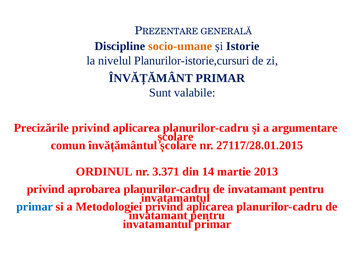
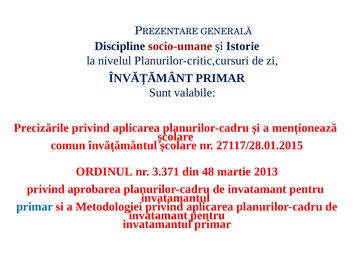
socio-umane colour: orange -> red
Planurilor-istorie,cursuri: Planurilor-istorie,cursuri -> Planurilor-critic,cursuri
argumentare: argumentare -> menționează
14: 14 -> 48
